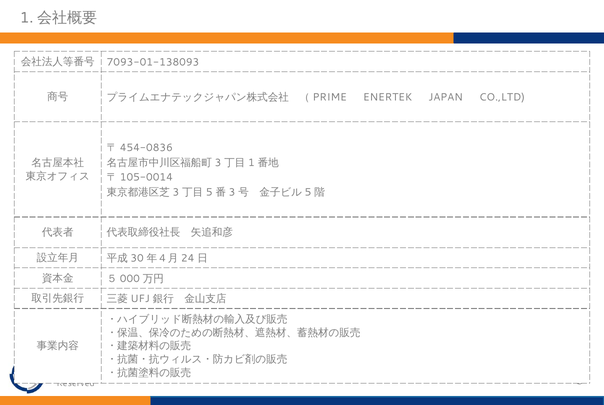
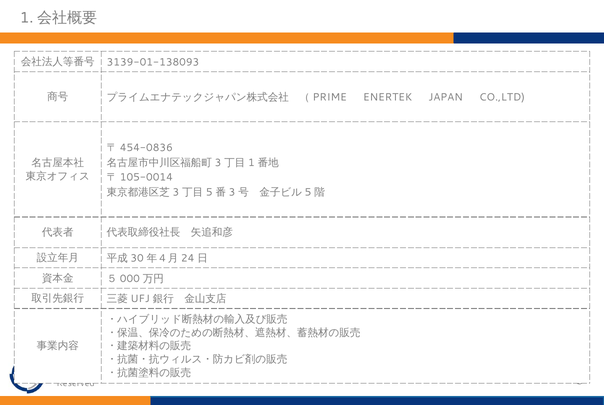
7093-01-138093: 7093-01-138093 -> 3139-01-138093
